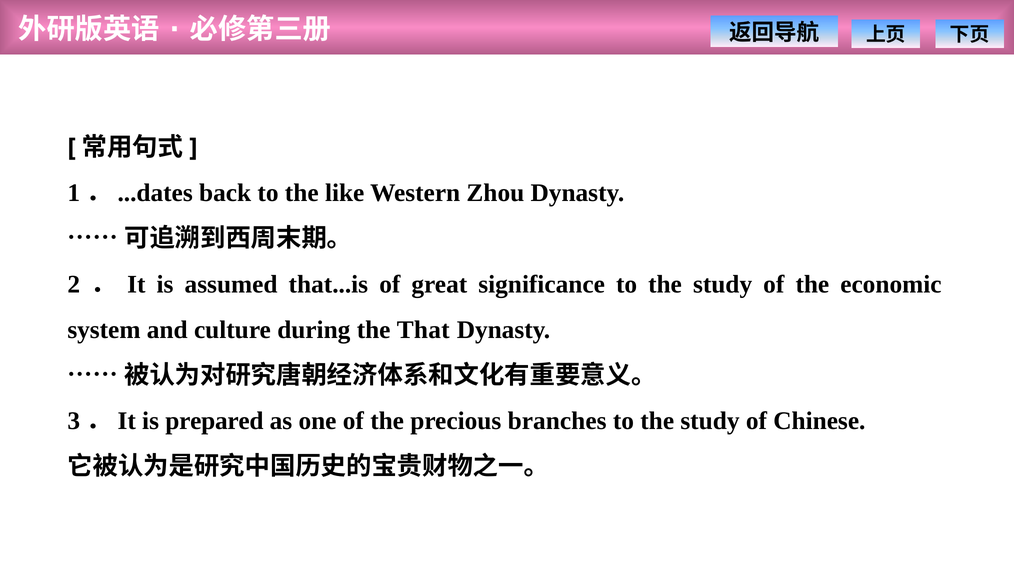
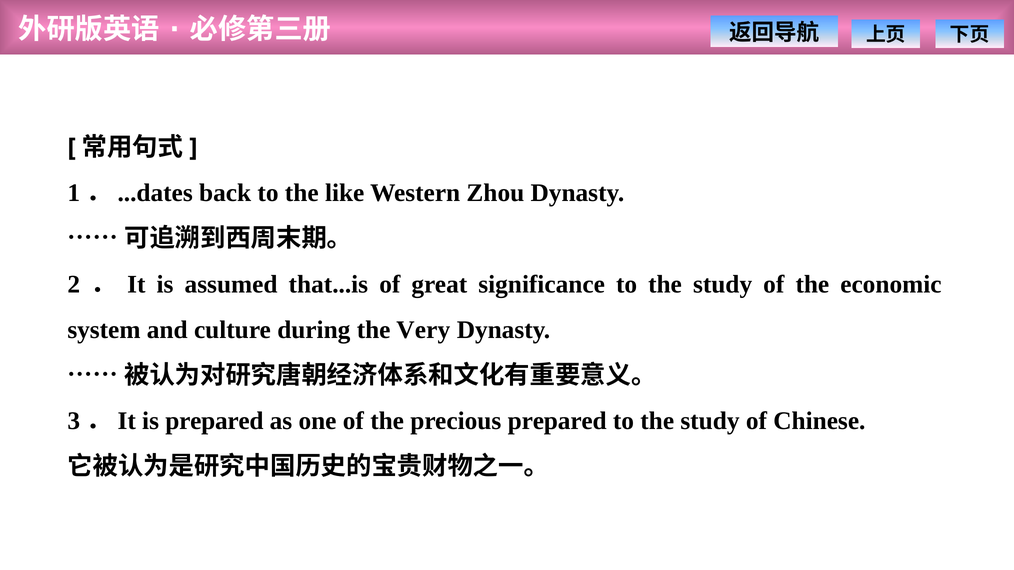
That: That -> Very
precious branches: branches -> prepared
